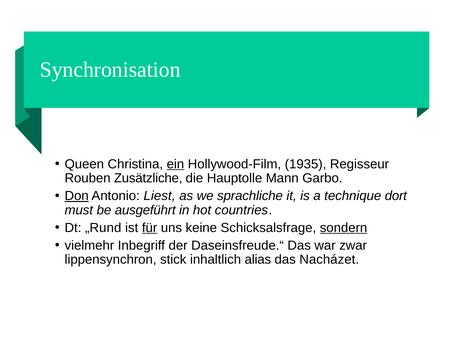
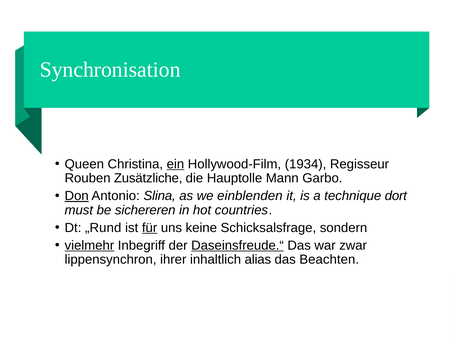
1935: 1935 -> 1934
Liest: Liest -> Slina
sprachliche: sprachliche -> einblenden
ausgeführt: ausgeführt -> sichereren
sondern underline: present -> none
vielmehr underline: none -> present
Daseinsfreude.“ underline: none -> present
stick: stick -> ihrer
Nacházet: Nacházet -> Beachten
